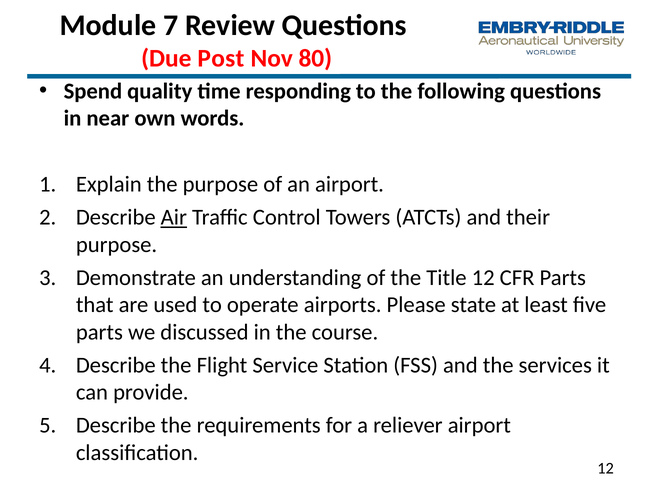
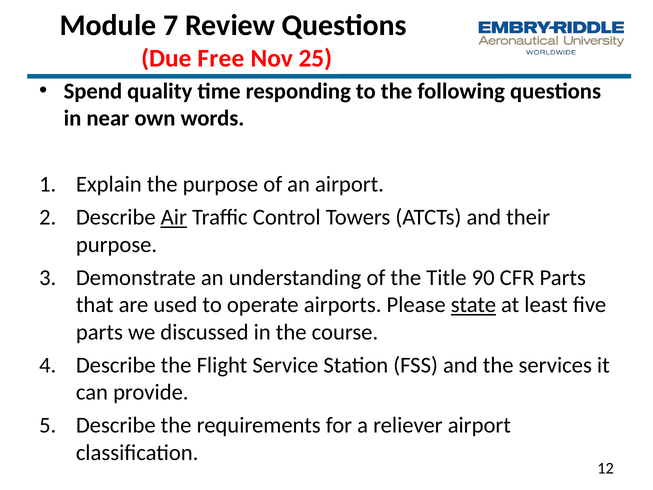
Post: Post -> Free
80: 80 -> 25
Title 12: 12 -> 90
state underline: none -> present
